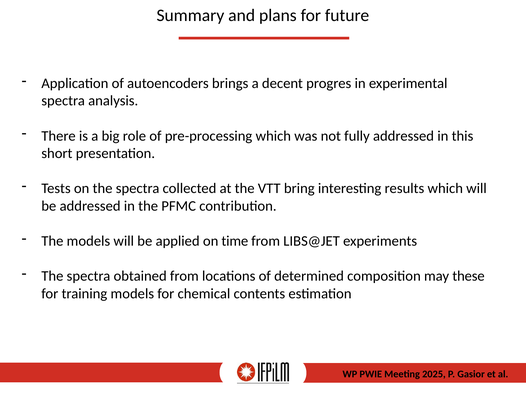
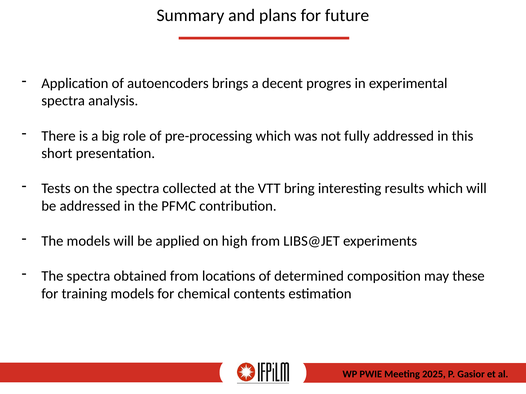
time: time -> high
